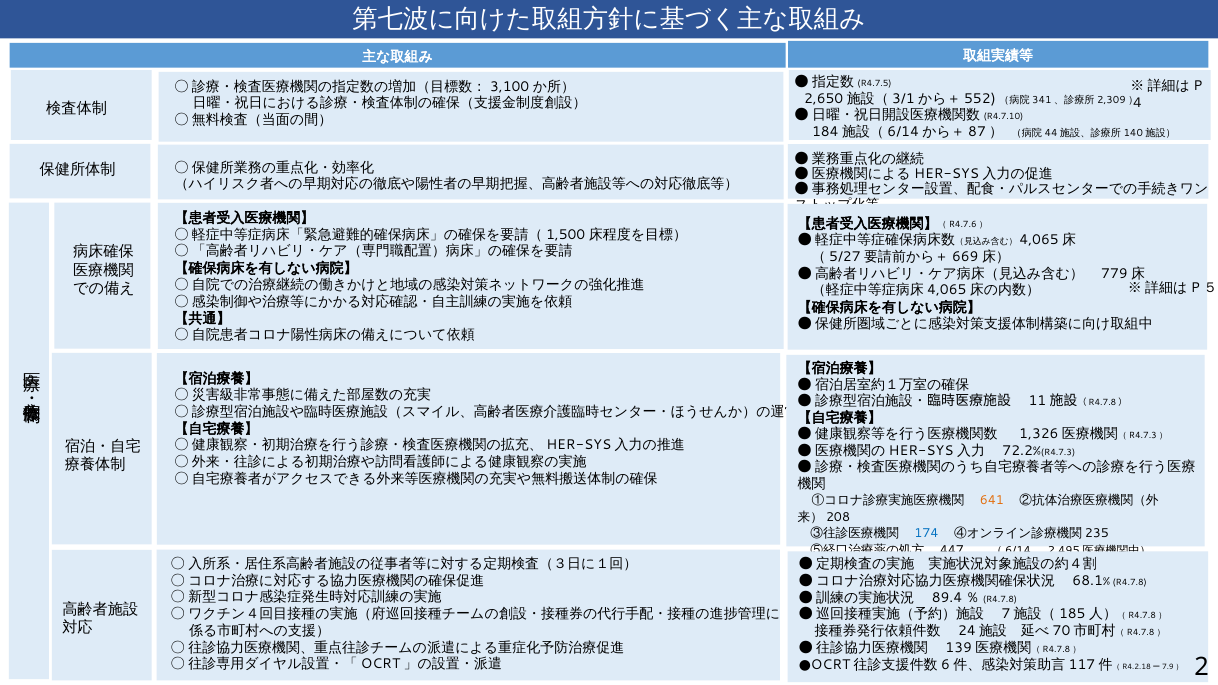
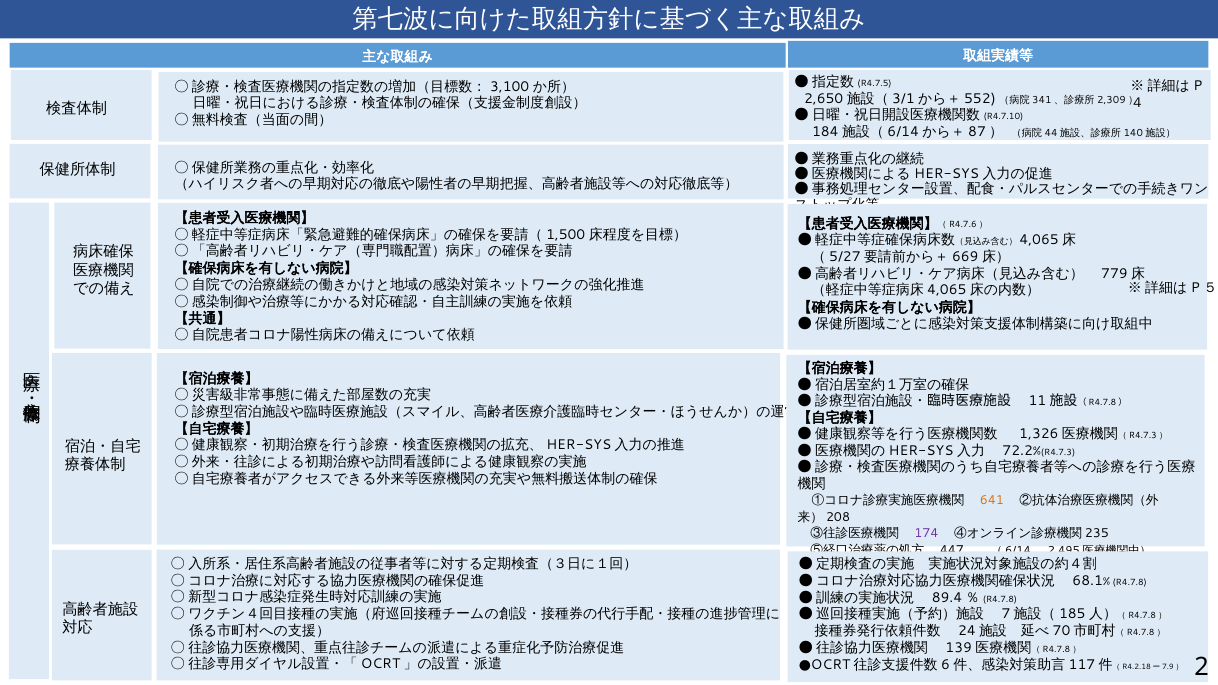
174 colour: blue -> purple
